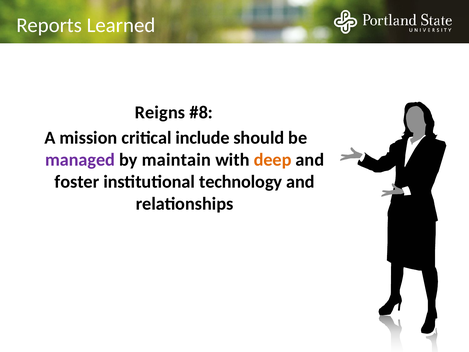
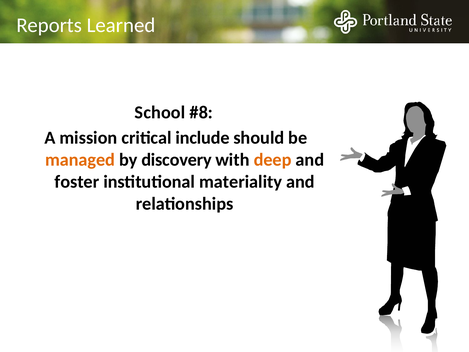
Reigns: Reigns -> School
managed colour: purple -> orange
maintain: maintain -> discovery
technology: technology -> materiality
